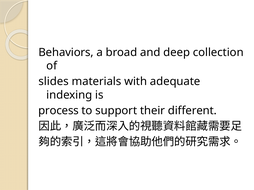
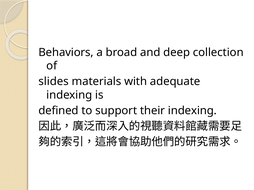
process: process -> defined
their different: different -> indexing
